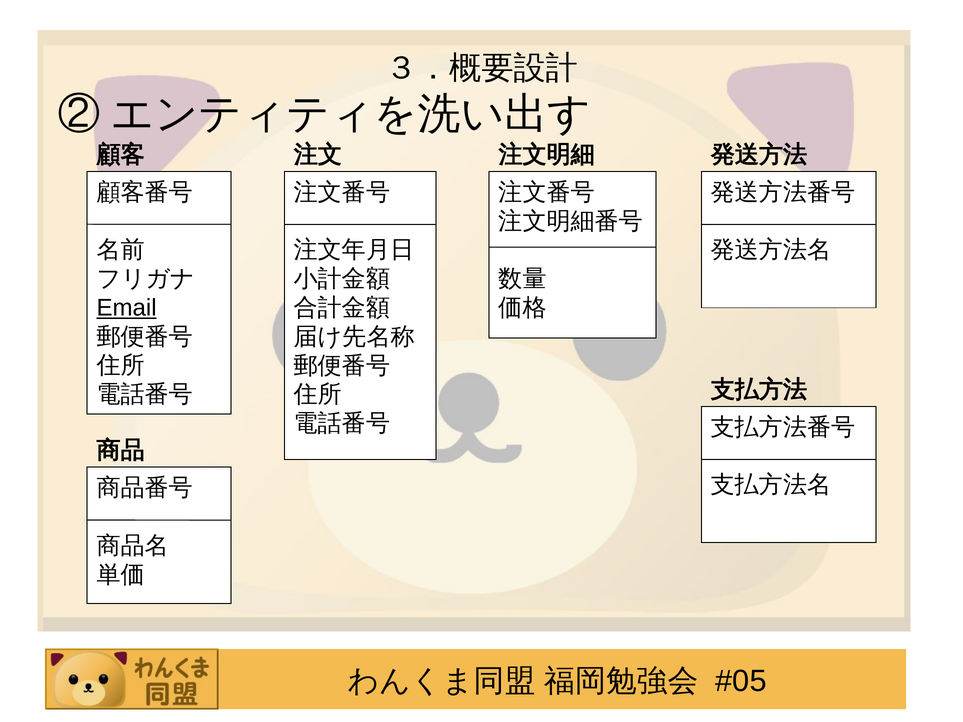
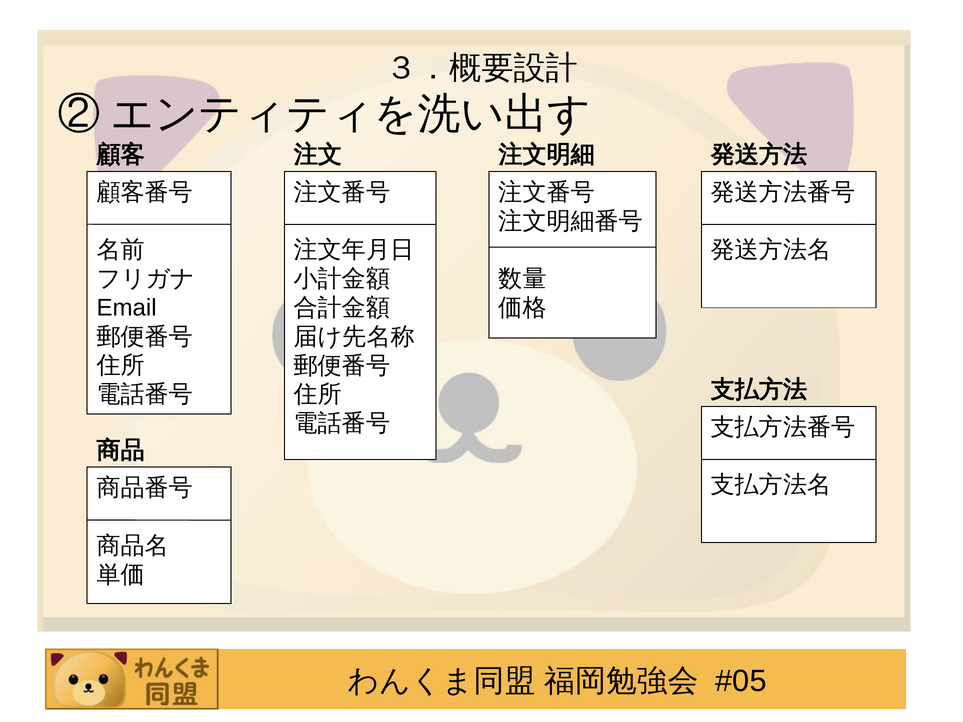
Email underline: present -> none
